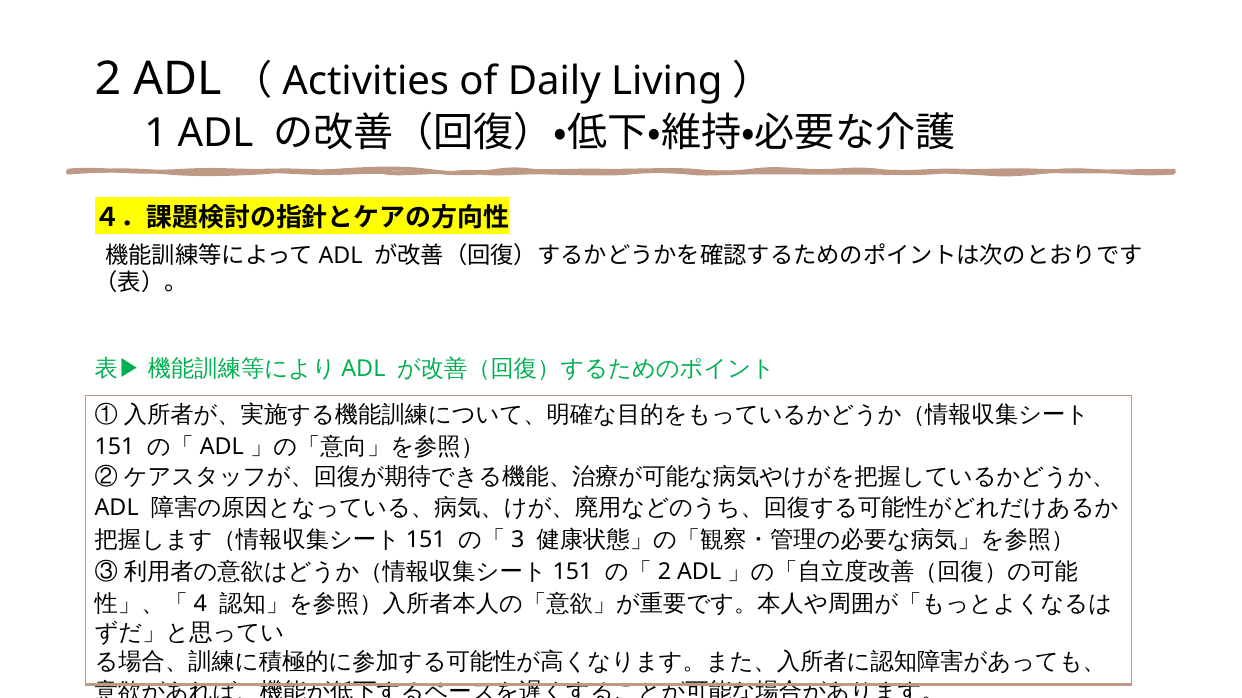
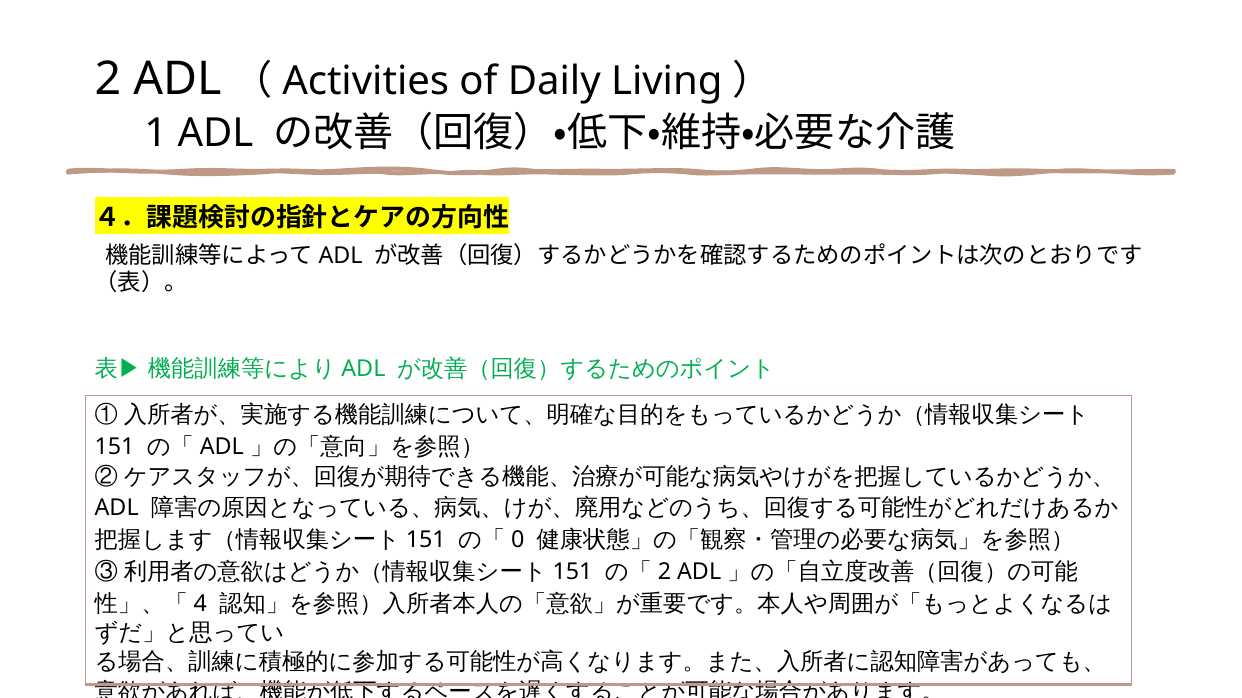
3: 3 -> 0
